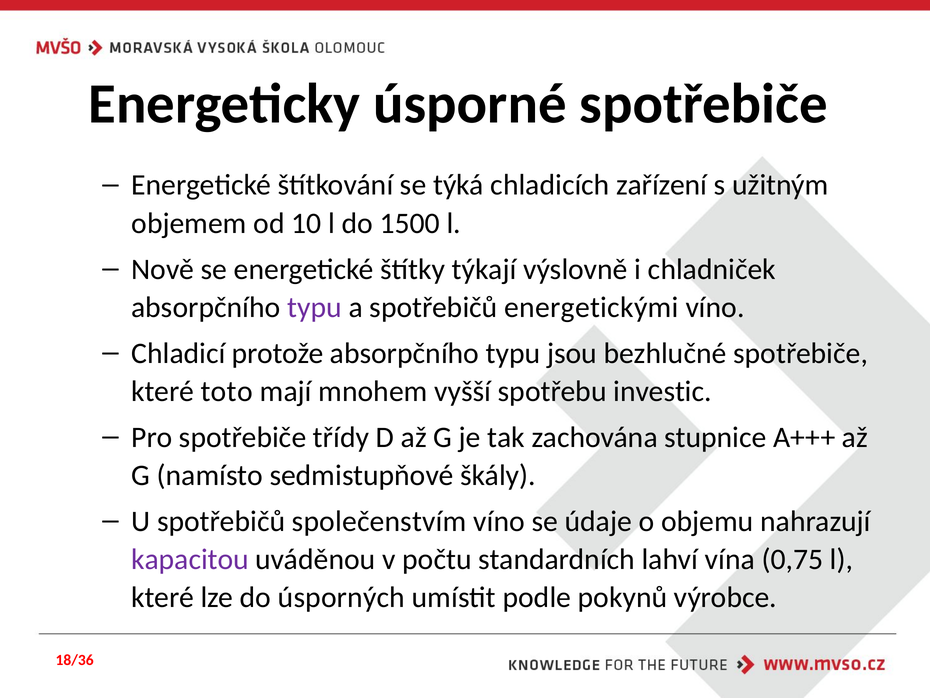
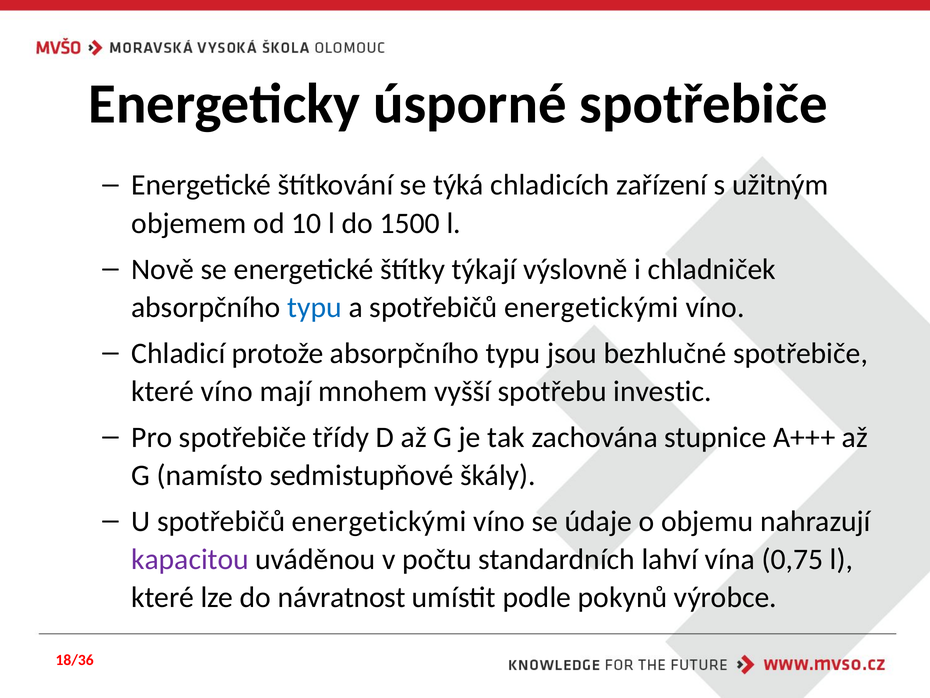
typu at (314, 307) colour: purple -> blue
které toto: toto -> víno
U spotřebičů společenstvím: společenstvím -> energetickými
úsporných: úsporných -> návratnost
